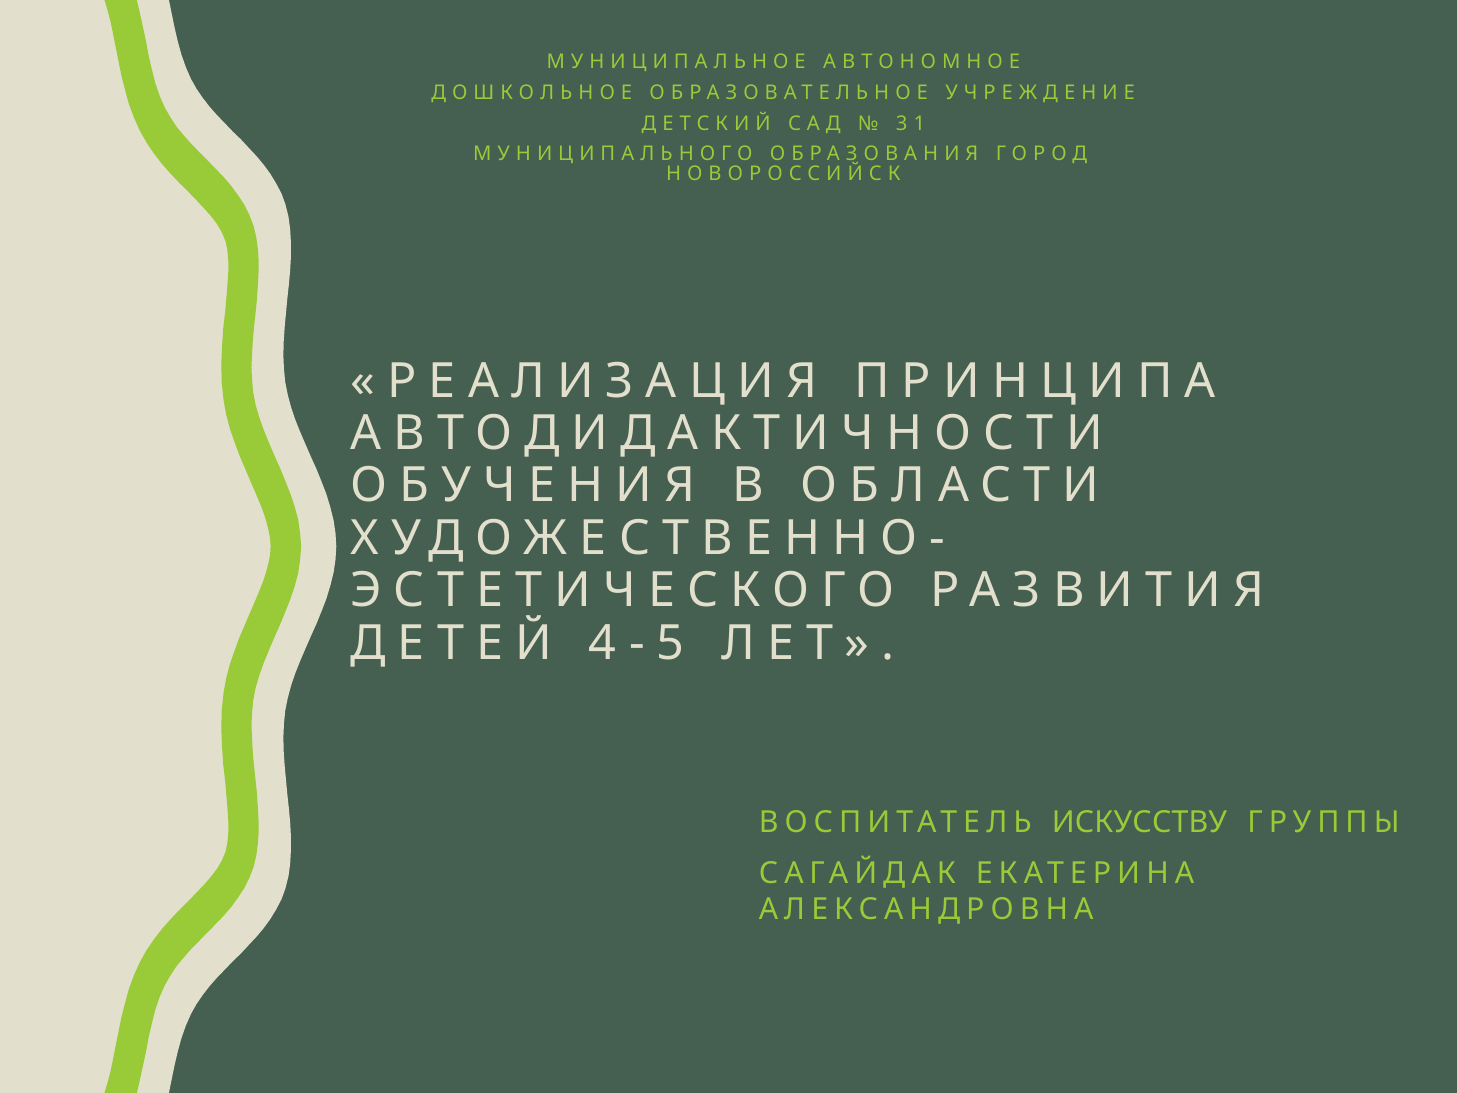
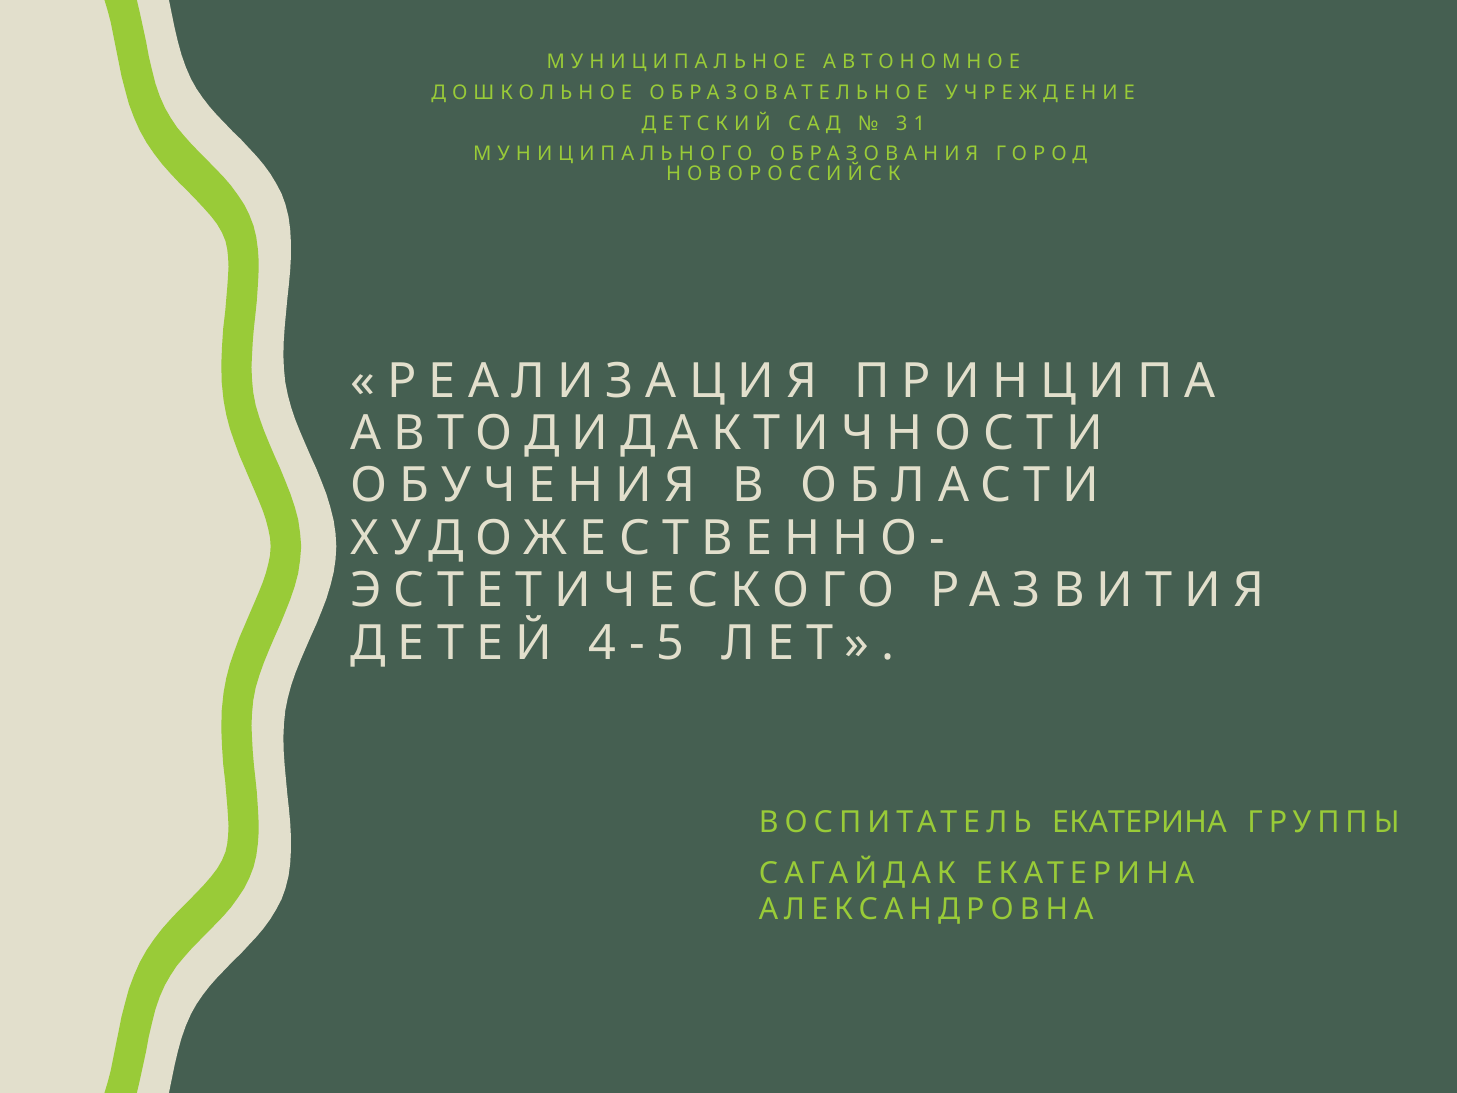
ВОСПИТАТЕЛЬ ИСКУССТВУ: ИСКУССТВУ -> ЕКАТЕРИНА
